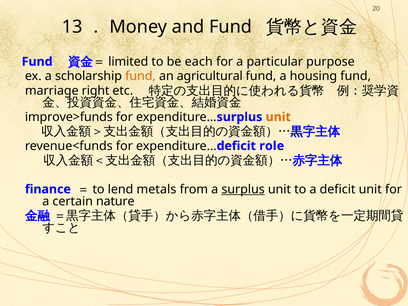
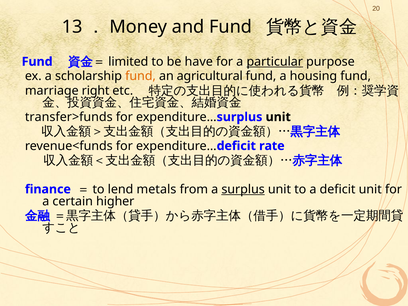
each: each -> have
particular underline: none -> present
improve>funds: improve>funds -> transfer>funds
unit at (278, 117) colour: orange -> black
role: role -> rate
nature: nature -> higher
